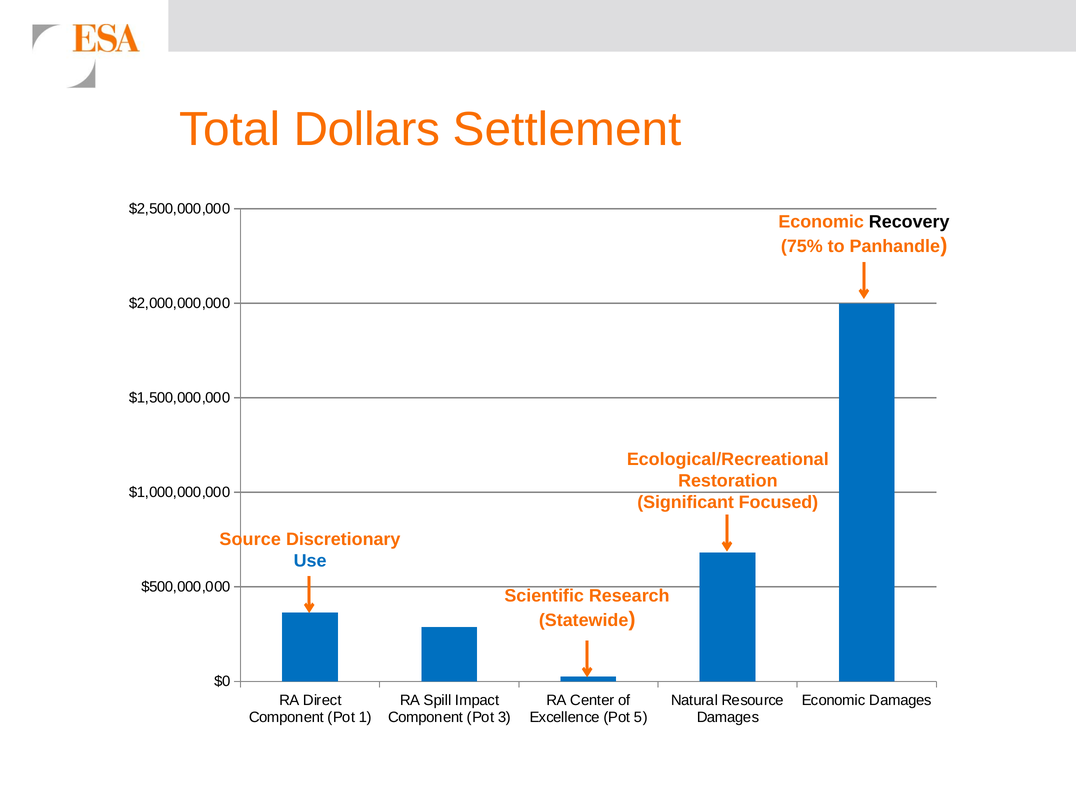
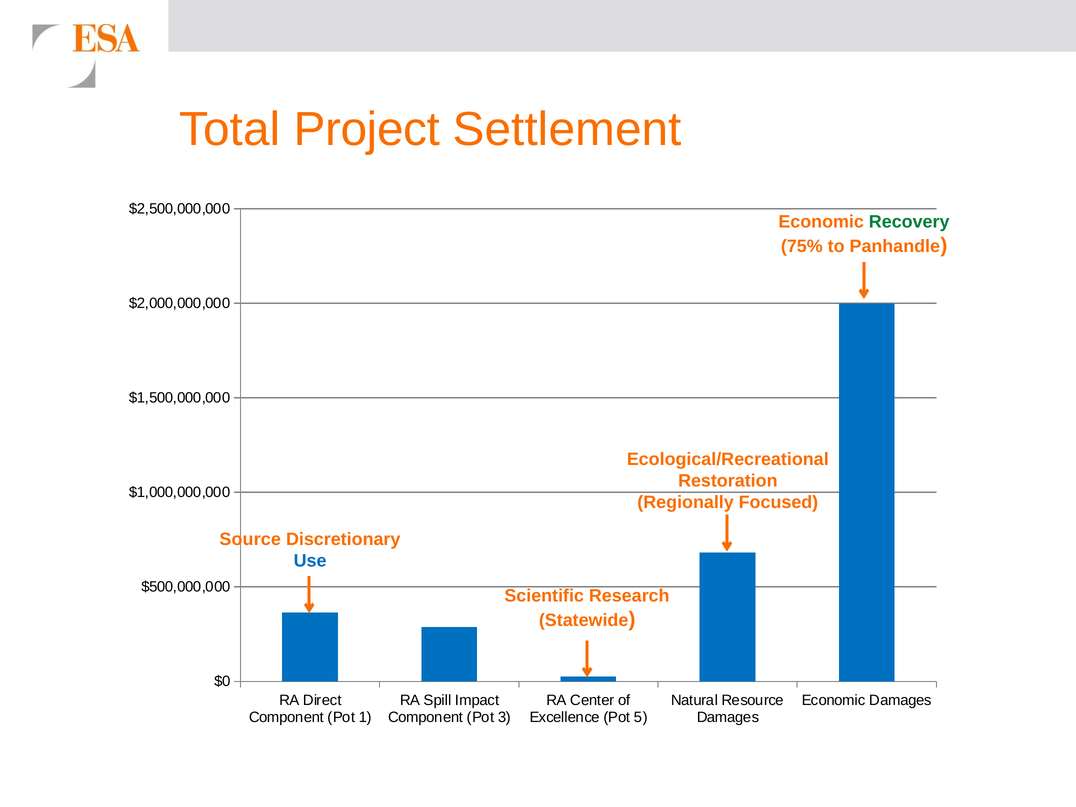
Dollars: Dollars -> Project
Recovery colour: black -> green
Significant: Significant -> Regionally
